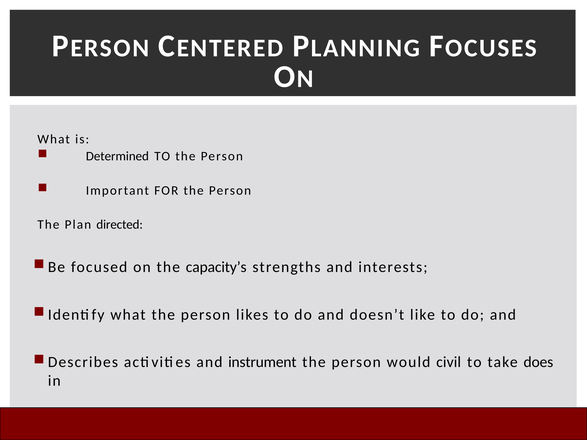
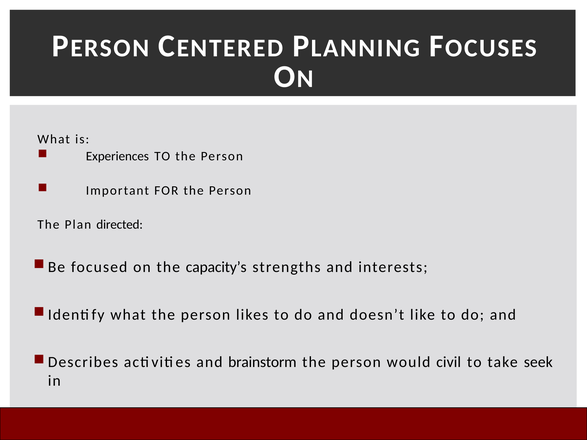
Determined: Determined -> Experiences
instrument: instrument -> brainstorm
does: does -> seek
